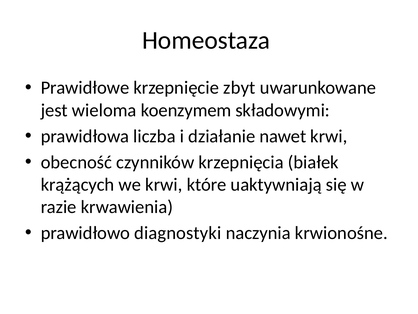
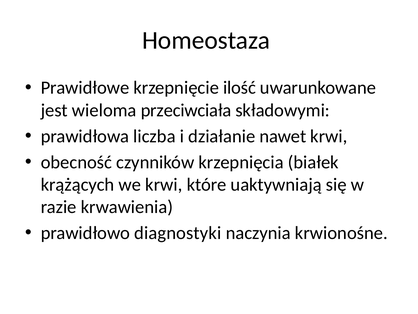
zbyt: zbyt -> ilość
koenzymem: koenzymem -> przeciwciała
